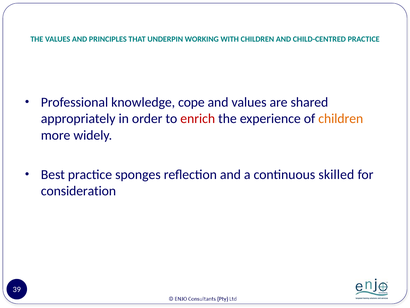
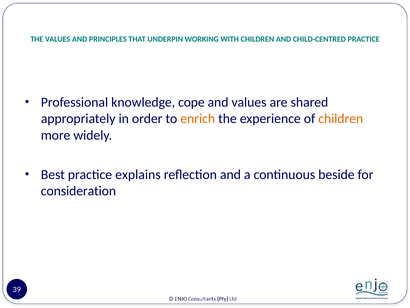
enrich colour: red -> orange
sponges: sponges -> explains
skilled: skilled -> beside
